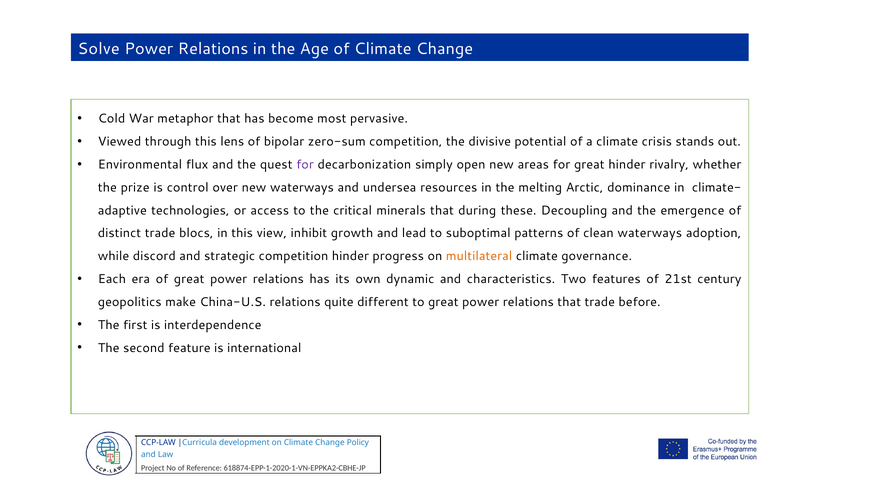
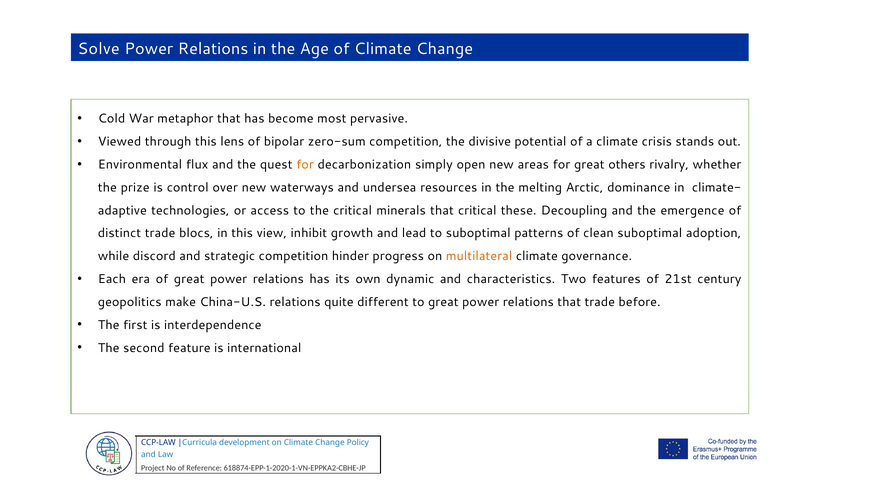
for at (305, 165) colour: purple -> orange
great hinder: hinder -> others
that during: during -> critical
clean waterways: waterways -> suboptimal
